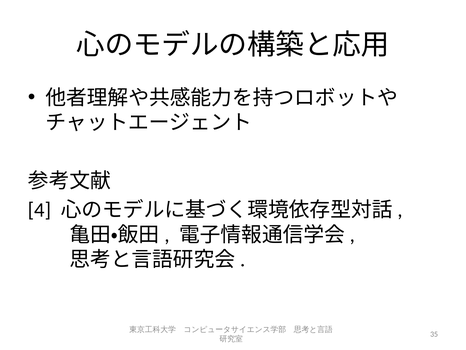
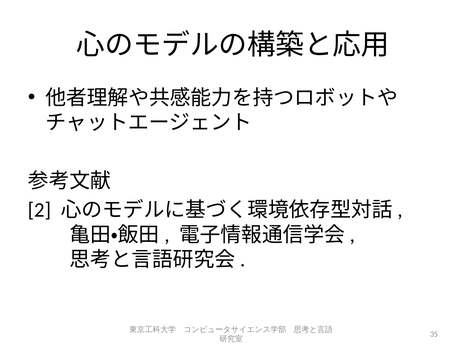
4: 4 -> 2
